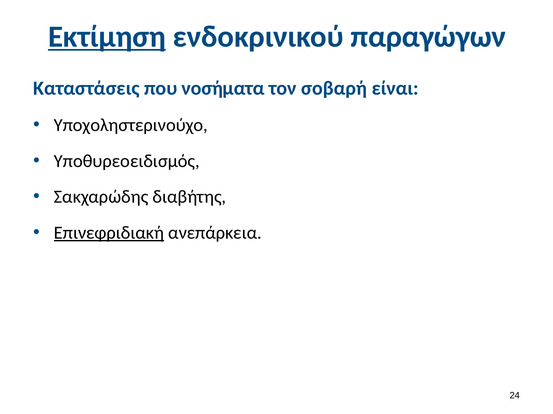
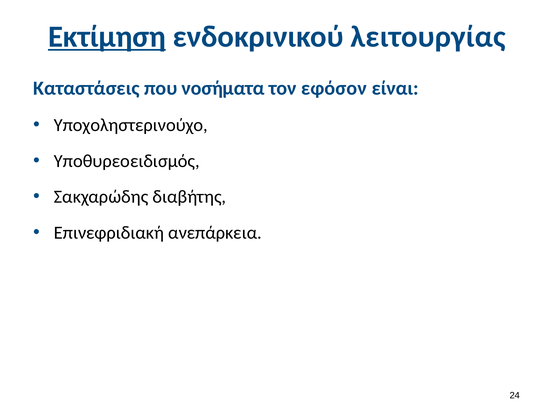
παραγώγων: παραγώγων -> λειτουργίας
σοβαρή: σοβαρή -> εφόσον
Επινεφριδιακή underline: present -> none
